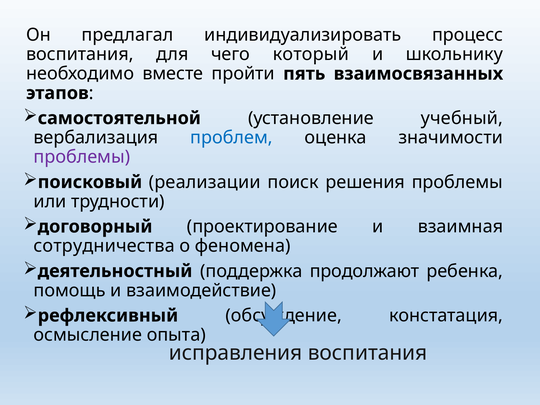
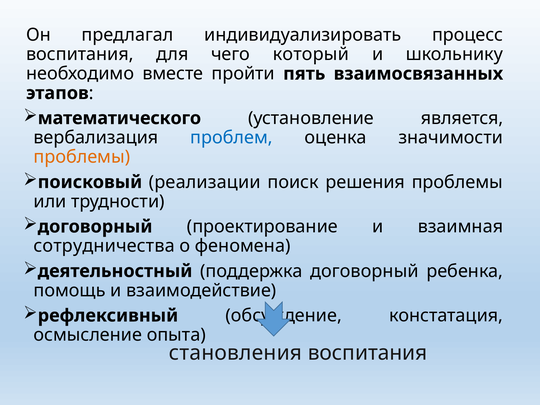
самостоятельной: самостоятельной -> математического
учебный: учебный -> является
проблемы at (82, 157) colour: purple -> orange
поддержка продолжают: продолжают -> договорный
исправления: исправления -> становления
